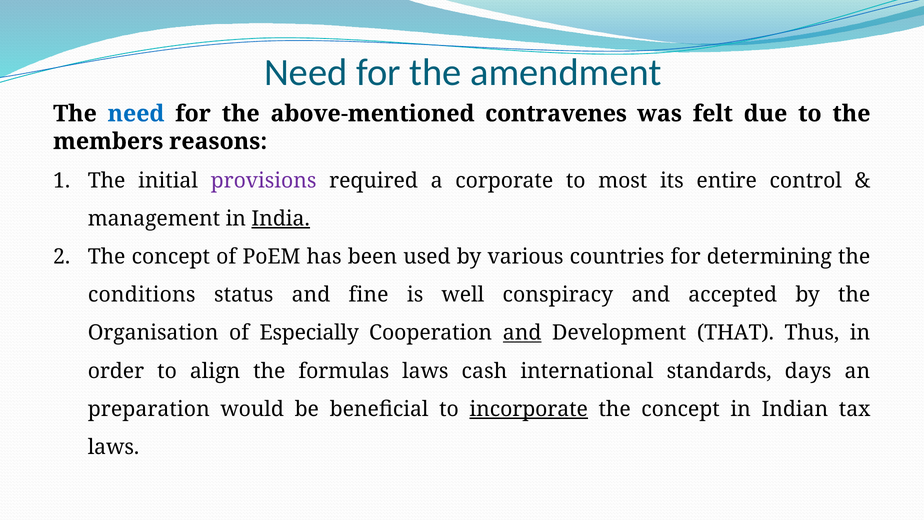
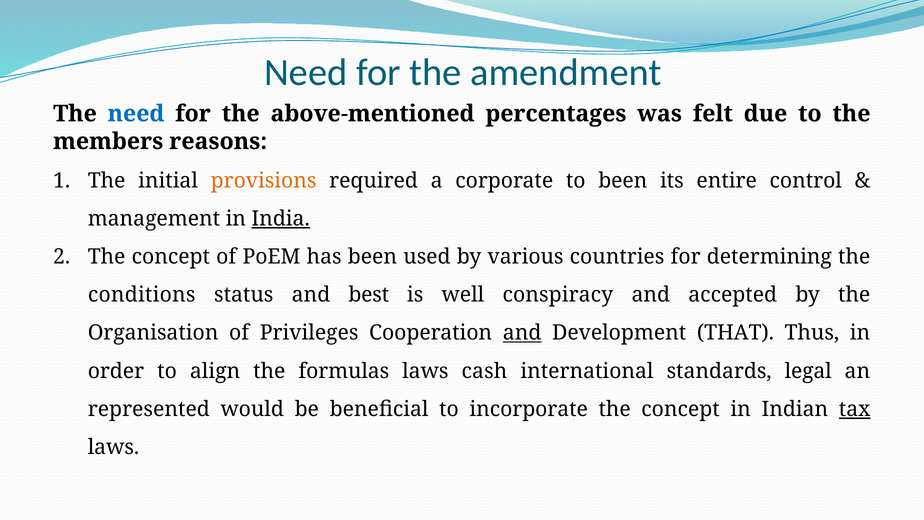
contravenes: contravenes -> percentages
provisions colour: purple -> orange
to most: most -> been
fine: fine -> best
Especially: Especially -> Privileges
days: days -> legal
preparation: preparation -> represented
incorporate underline: present -> none
tax underline: none -> present
